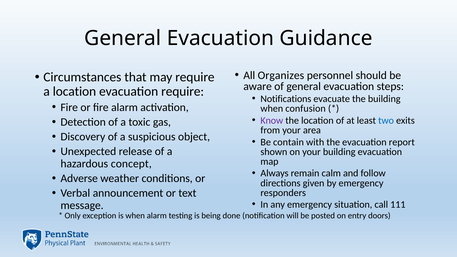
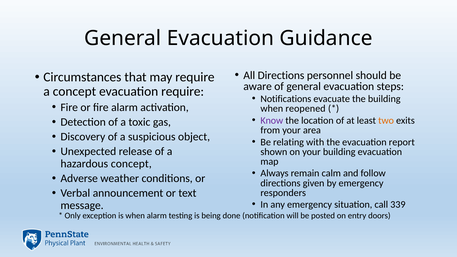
All Organizes: Organizes -> Directions
a location: location -> concept
confusion: confusion -> reopened
two colour: blue -> orange
contain: contain -> relating
111: 111 -> 339
